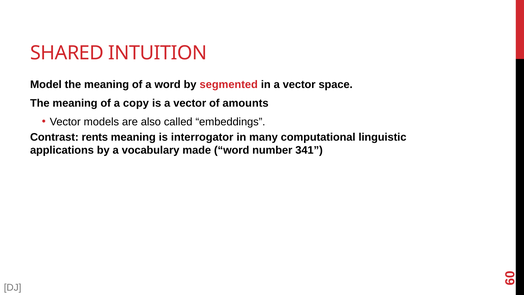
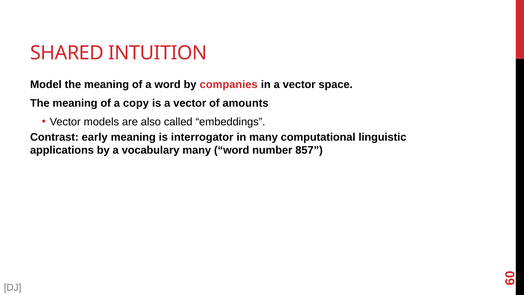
segmented: segmented -> companies
rents: rents -> early
vocabulary made: made -> many
341: 341 -> 857
